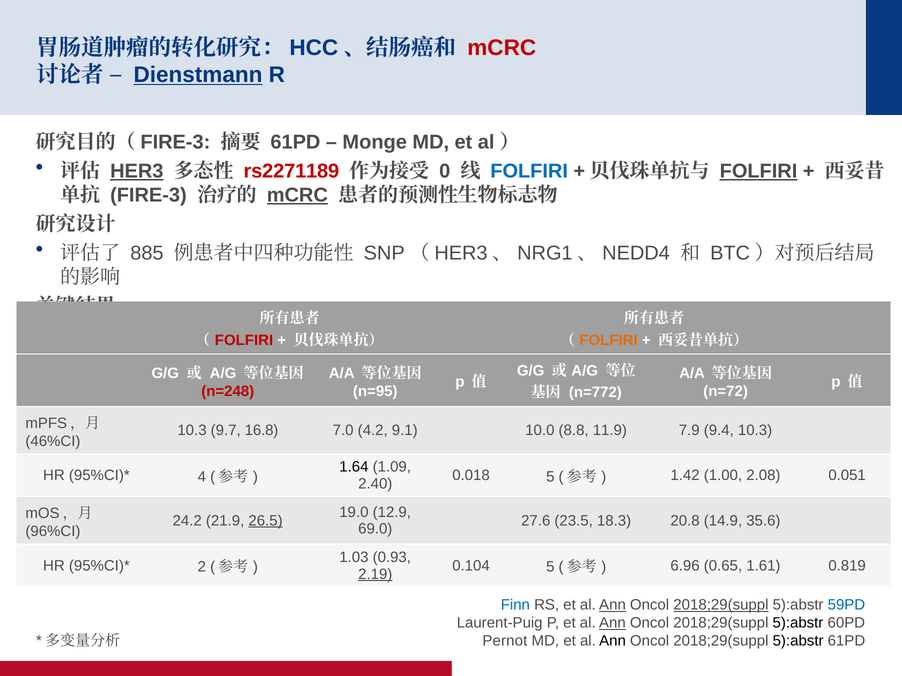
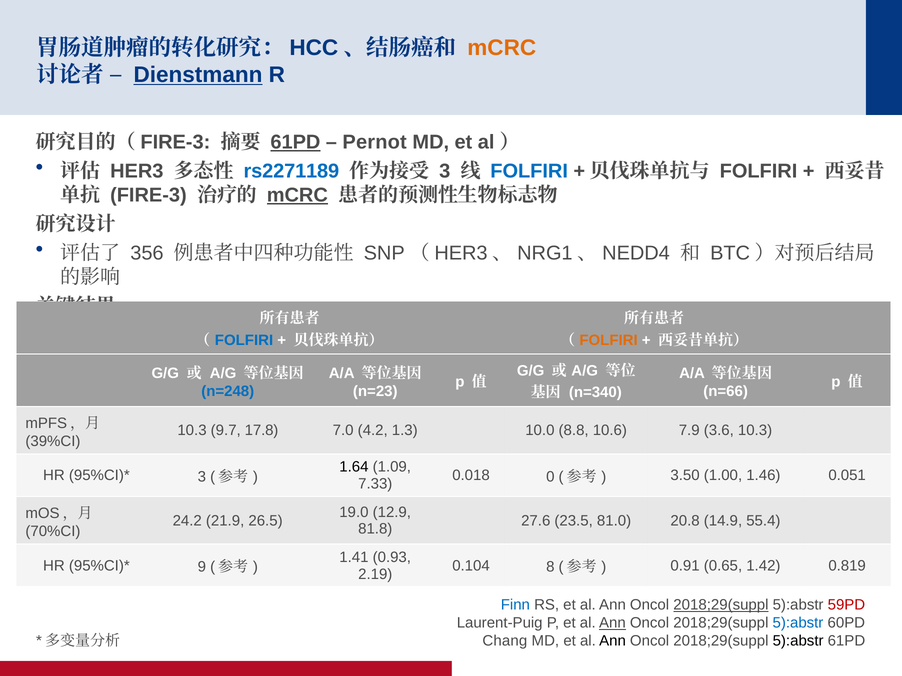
mCRC at (502, 48) colour: red -> orange
61PD at (295, 142) underline: none -> present
Monge: Monge -> Pernot
HER3 underline: present -> none
rs2271189 colour: red -> blue
0 at (445, 171): 0 -> 3
FOLFIRI at (758, 171) underline: present -> none
885: 885 -> 356
FOLFIRI at (244, 340) colour: red -> blue
n=248 colour: red -> blue
n=95: n=95 -> n=23
n=72: n=72 -> n=66
n=772: n=772 -> n=340
16.8: 16.8 -> 17.8
9.1: 9.1 -> 1.3
11.9: 11.9 -> 10.6
9.4: 9.4 -> 3.6
46%CI: 46%CI -> 39%CI
4 at (202, 477): 4 -> 3
0.018 5: 5 -> 0
1.42: 1.42 -> 3.50
2.08: 2.08 -> 1.46
2.40: 2.40 -> 7.33
26.5 underline: present -> none
18.3: 18.3 -> 81.0
35.6: 35.6 -> 55.4
69.0: 69.0 -> 81.8
96%CI: 96%CI -> 70%CI
1.03: 1.03 -> 1.41
2: 2 -> 9
0.104 5: 5 -> 8
6.96: 6.96 -> 0.91
1.61: 1.61 -> 1.42
2.19 underline: present -> none
Ann at (612, 605) underline: present -> none
59PD colour: blue -> red
5):abstr at (798, 623) colour: black -> blue
Pernot: Pernot -> Chang
